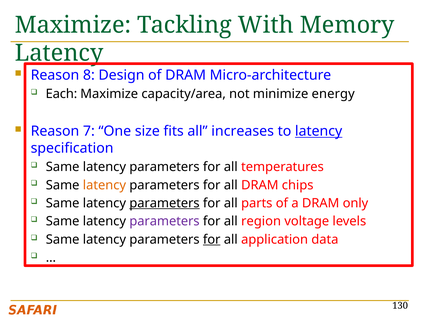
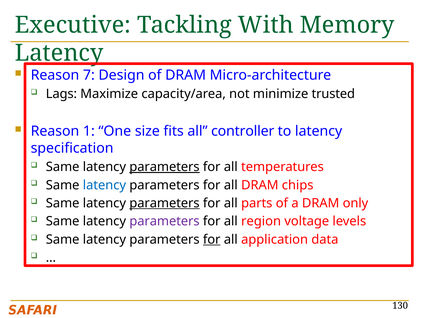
Maximize at (73, 25): Maximize -> Executive
8: 8 -> 7
Each: Each -> Lags
energy: energy -> trusted
7: 7 -> 1
increases: increases -> controller
latency at (319, 131) underline: present -> none
parameters at (164, 167) underline: none -> present
latency at (104, 185) colour: orange -> blue
